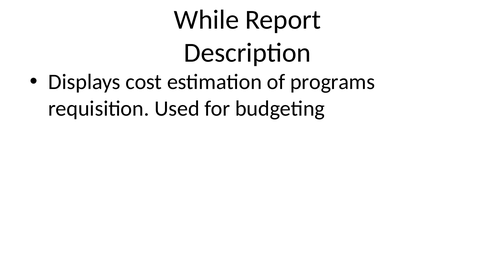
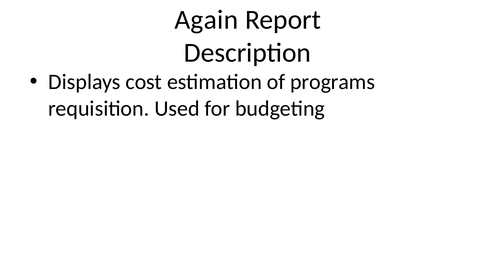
While: While -> Again
